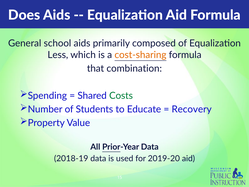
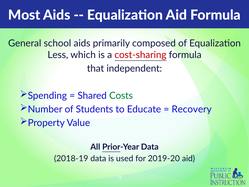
Does: Does -> Most
cost-sharing colour: orange -> red
combination: combination -> independent
